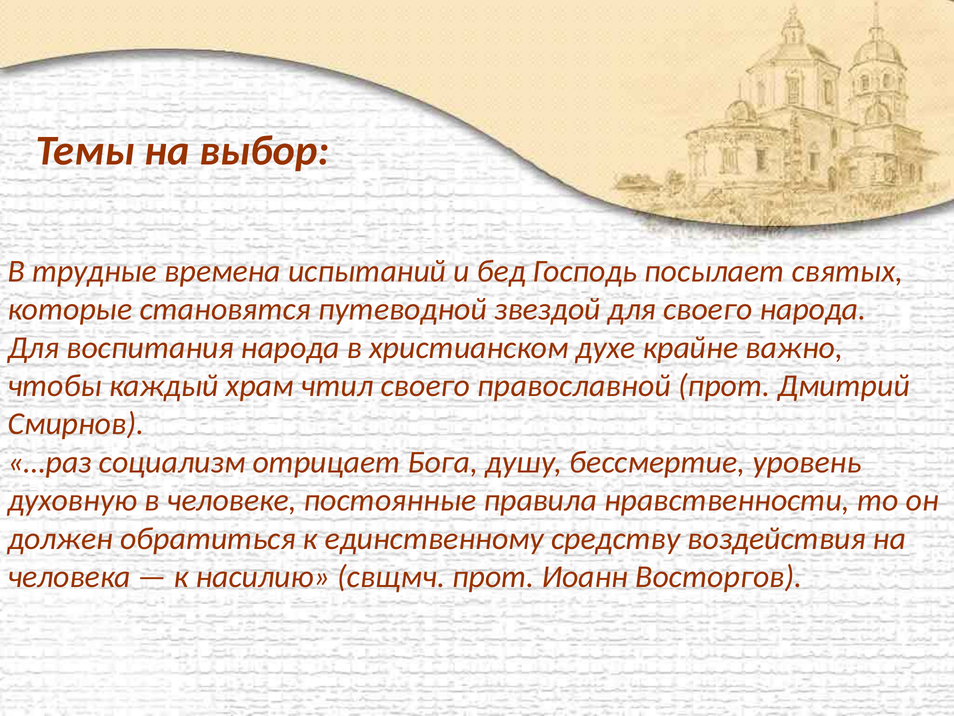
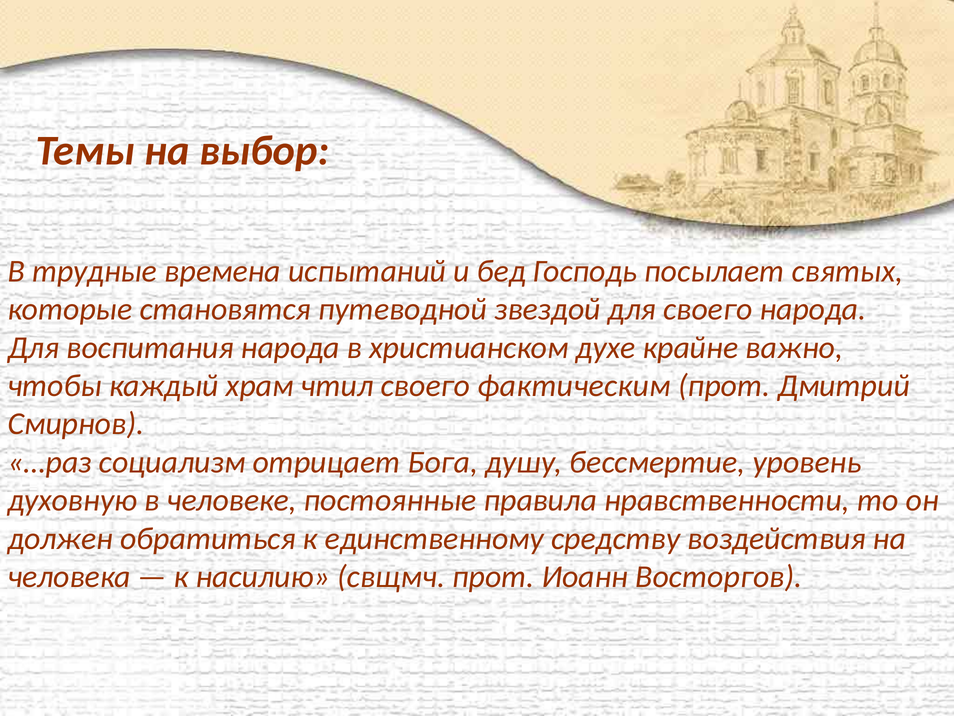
православной: православной -> фактическим
